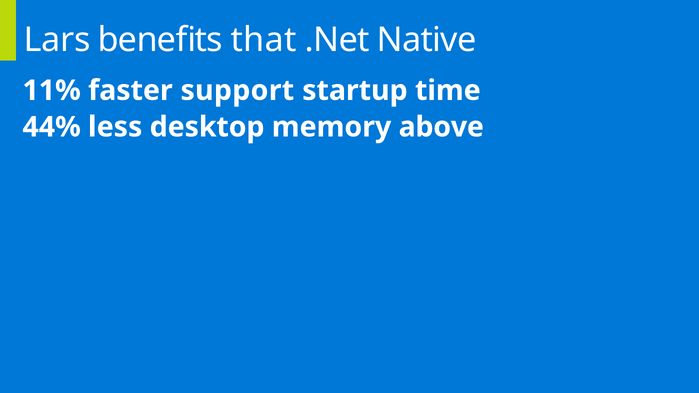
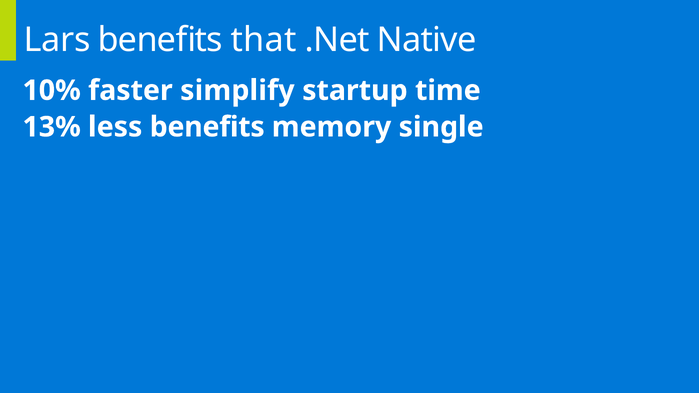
11%: 11% -> 10%
support: support -> simplify
44%: 44% -> 13%
less desktop: desktop -> benefits
above: above -> single
